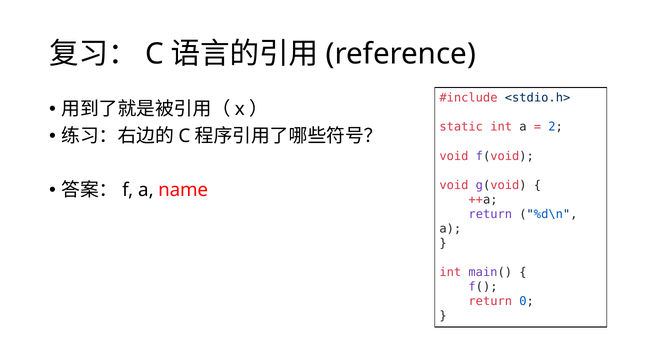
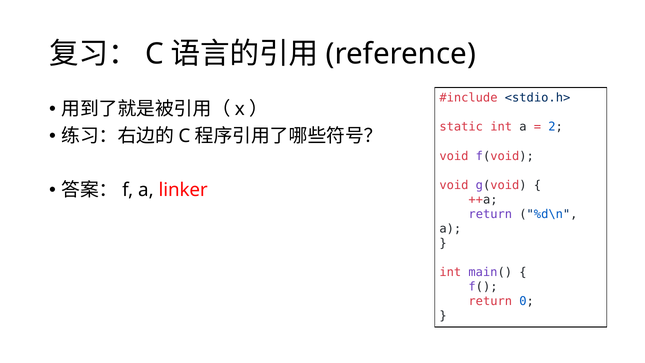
name: name -> linker
